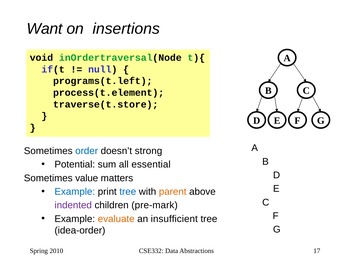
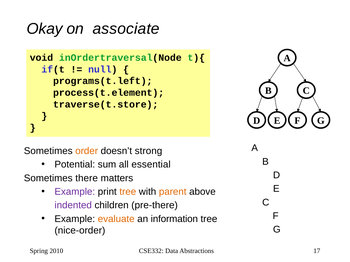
Want: Want -> Okay
insertions: insertions -> associate
order colour: blue -> orange
value: value -> there
Example at (75, 192) colour: blue -> purple
tree at (128, 192) colour: blue -> orange
pre-mark: pre-mark -> pre-there
insufficient: insufficient -> information
idea-order: idea-order -> nice-order
